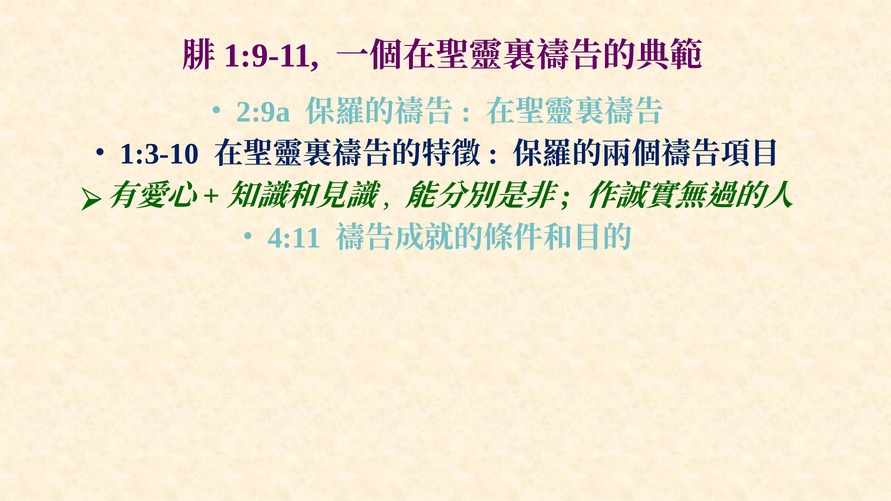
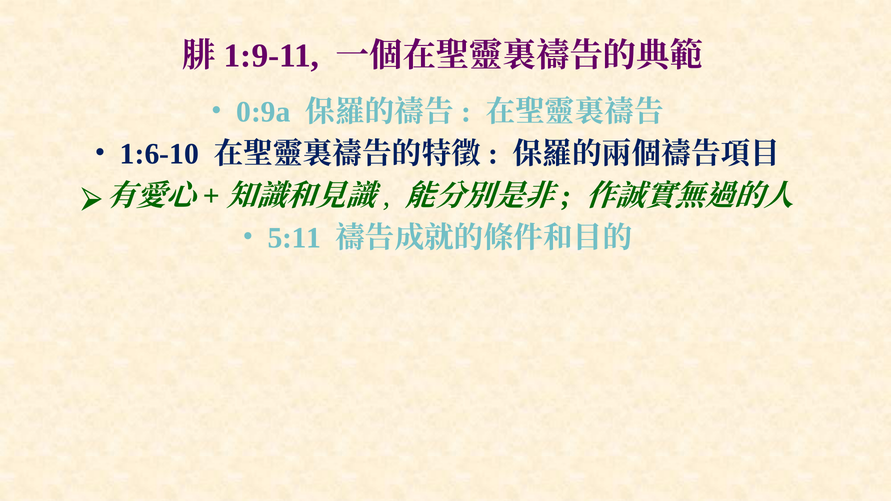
2:9a: 2:9a -> 0:9a
1:3-10: 1:3-10 -> 1:6-10
4:11: 4:11 -> 5:11
